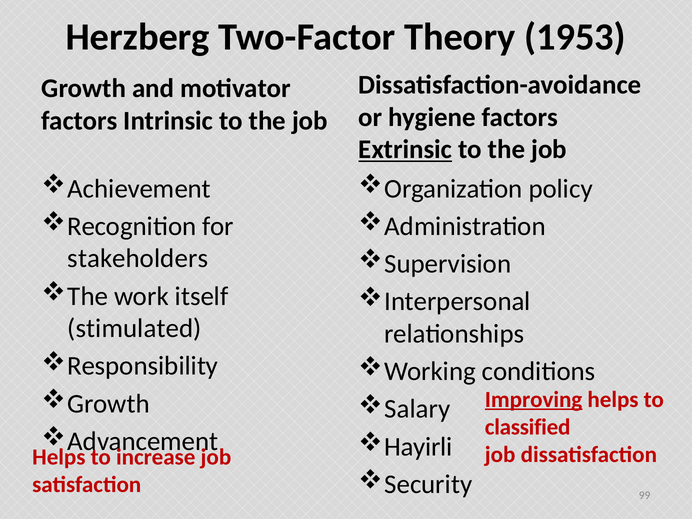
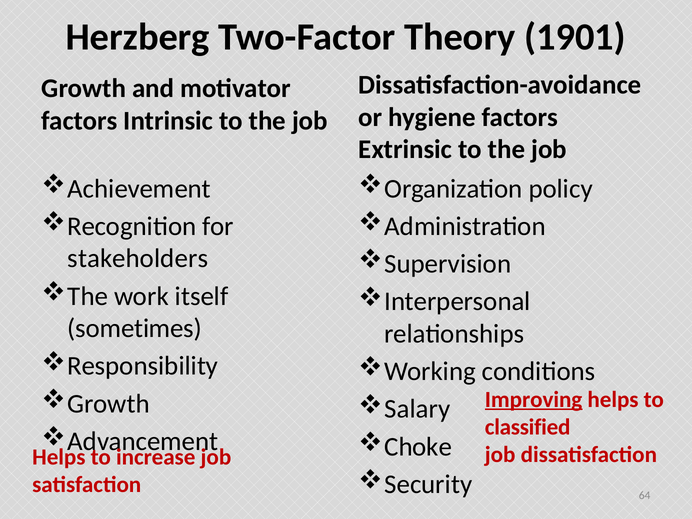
1953: 1953 -> 1901
Extrinsic underline: present -> none
stimulated: stimulated -> sometimes
Hayirli: Hayirli -> Choke
99: 99 -> 64
